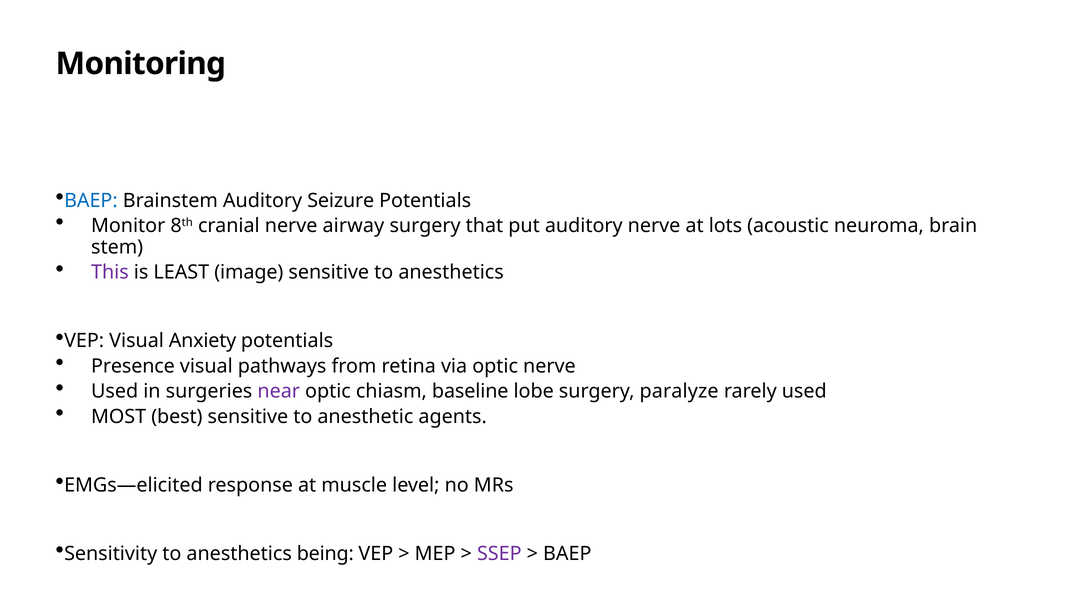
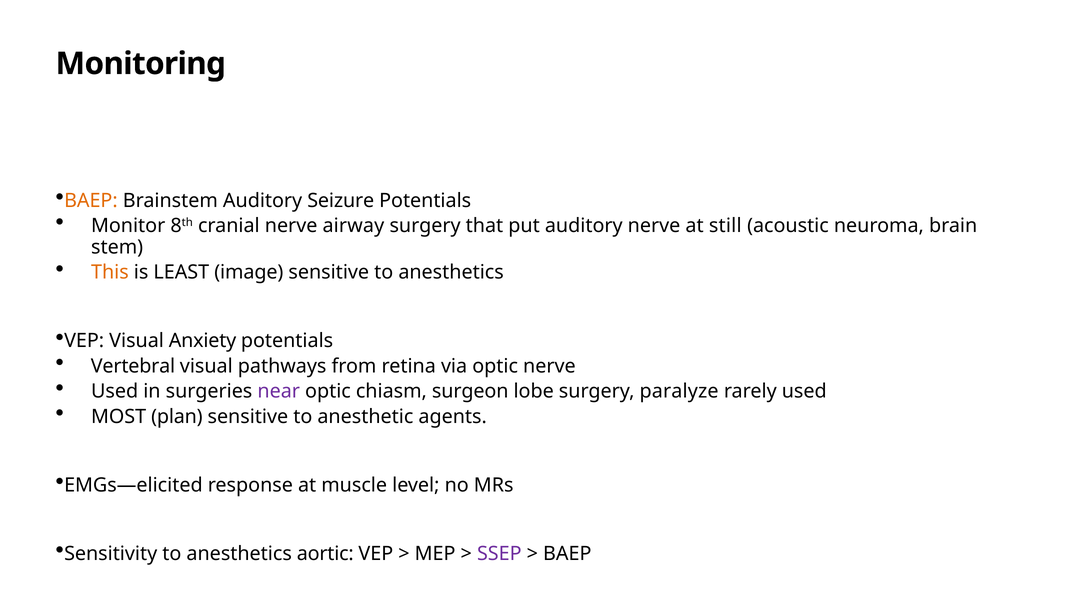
BAEP at (91, 200) colour: blue -> orange
lots: lots -> still
This colour: purple -> orange
Presence: Presence -> Vertebral
baseline: baseline -> surgeon
best: best -> plan
being: being -> aortic
